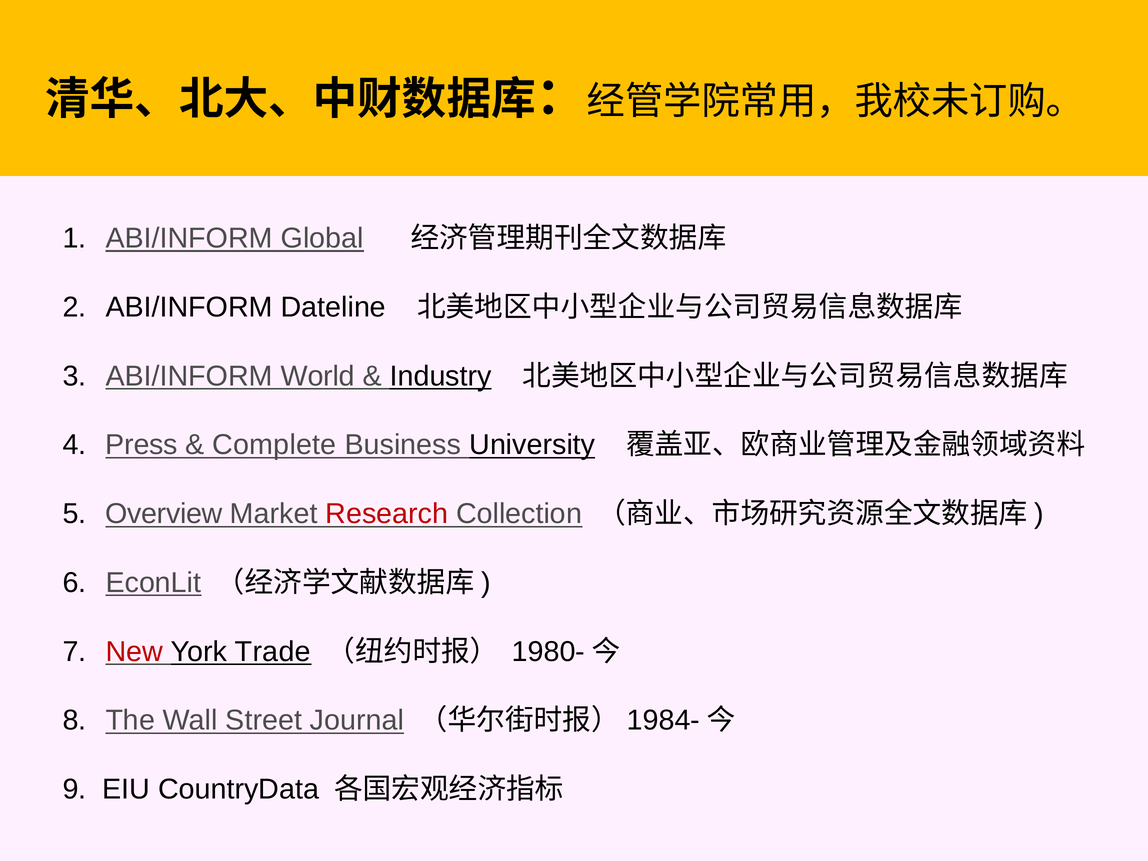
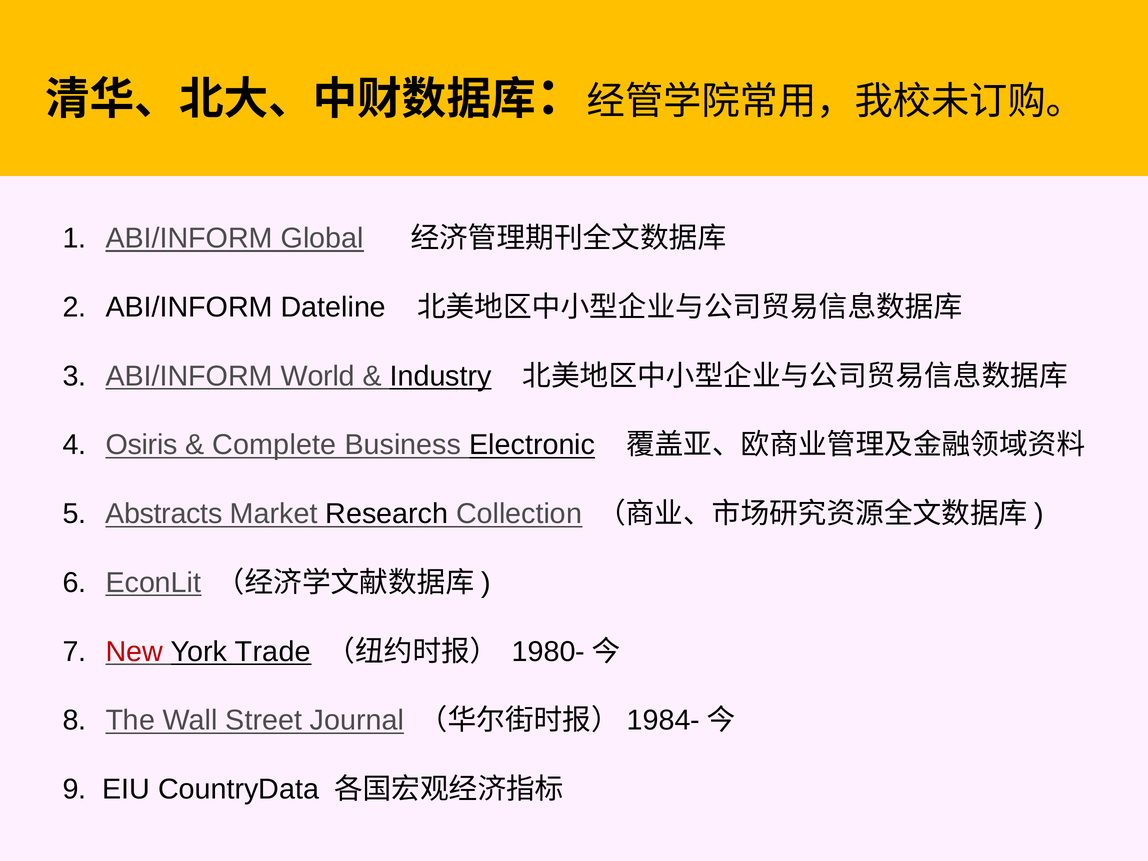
Press: Press -> Osiris
Business University: University -> Electronic
Overview: Overview -> Abstracts
Research colour: red -> black
